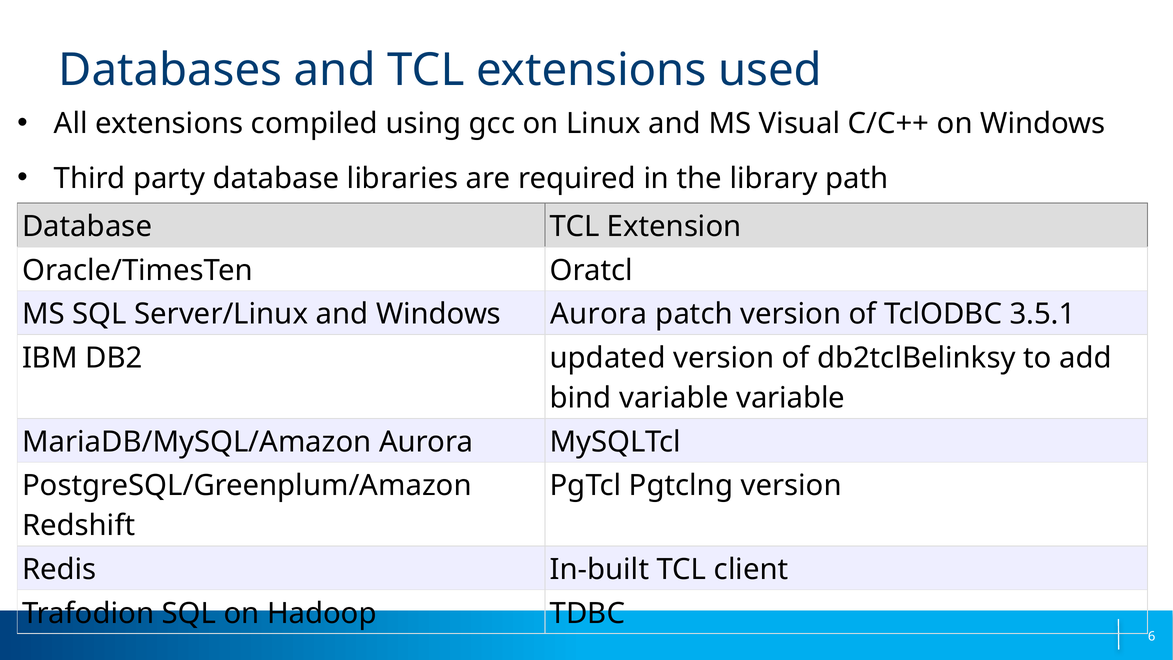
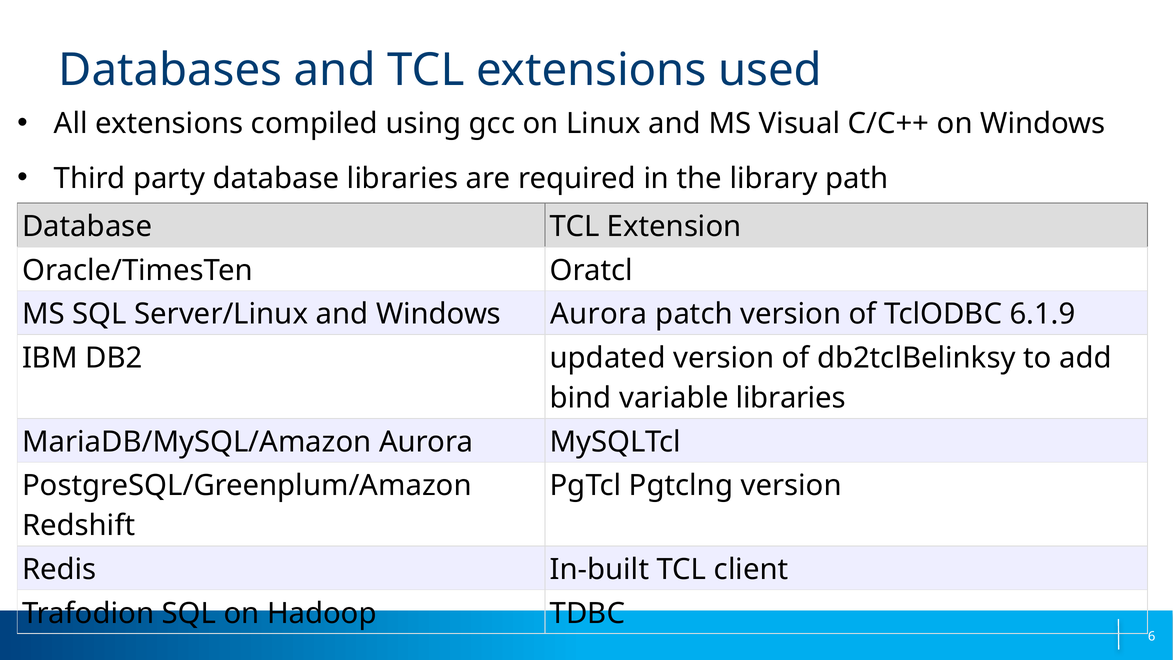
3.5.1: 3.5.1 -> 6.1.9
variable variable: variable -> libraries
